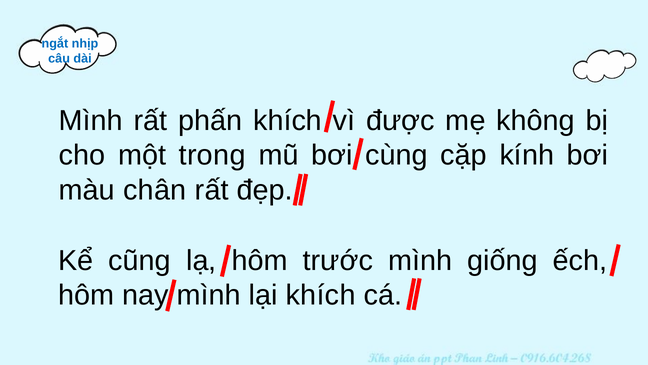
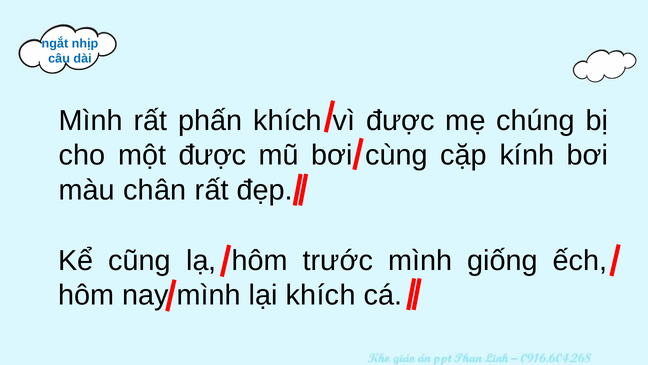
không: không -> chúng
một trong: trong -> được
